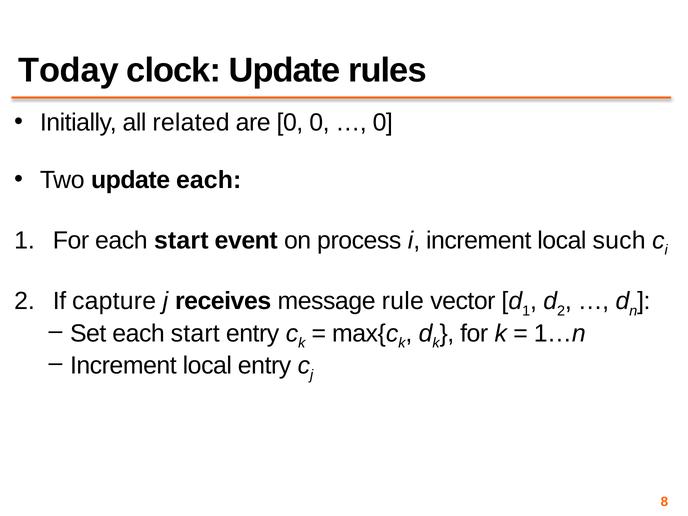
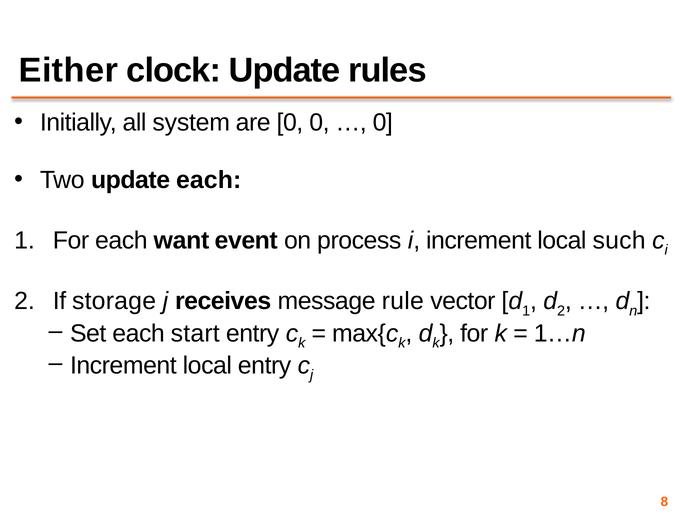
Today: Today -> Either
related: related -> system
For each start: start -> want
capture: capture -> storage
